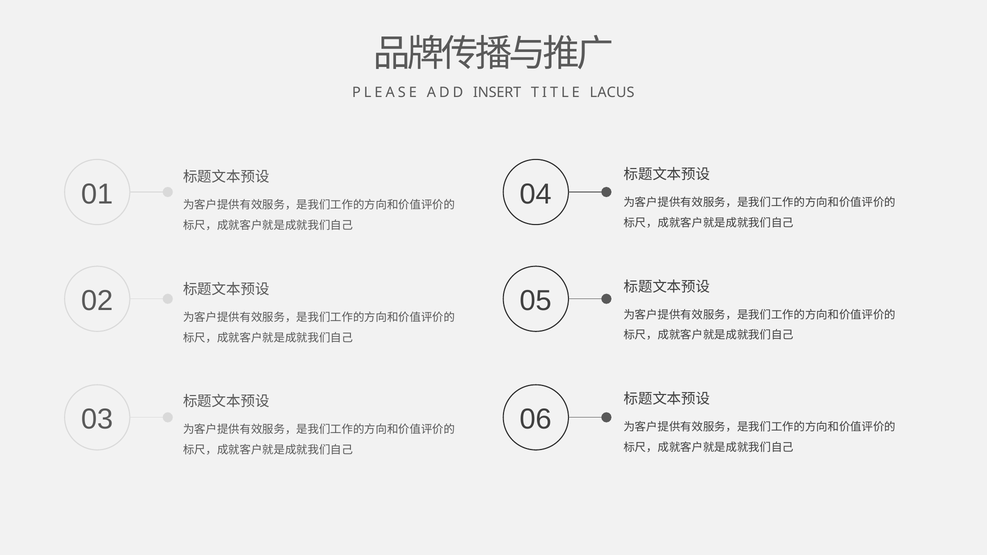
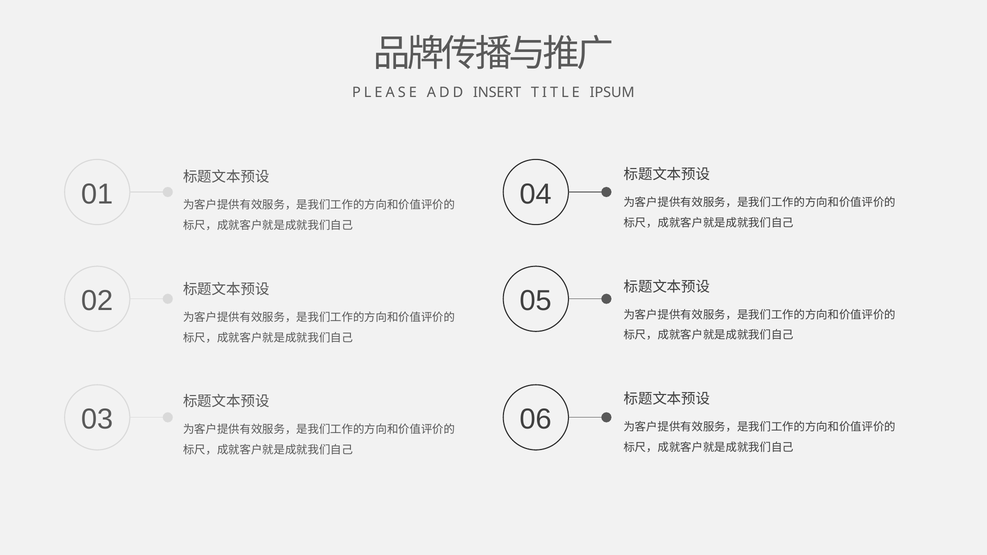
LACUS: LACUS -> IPSUM
